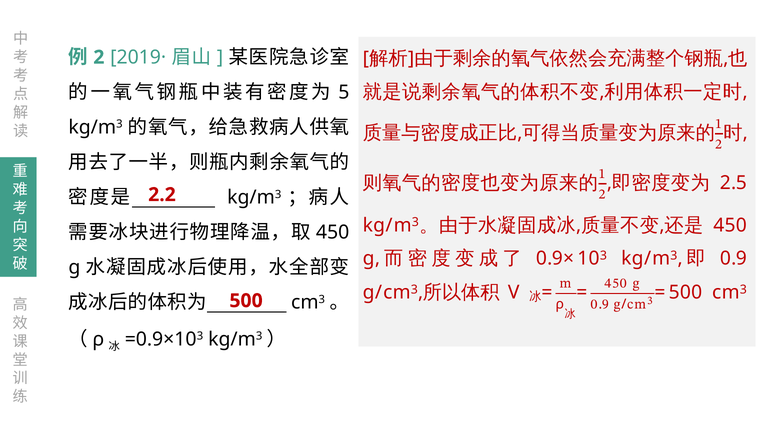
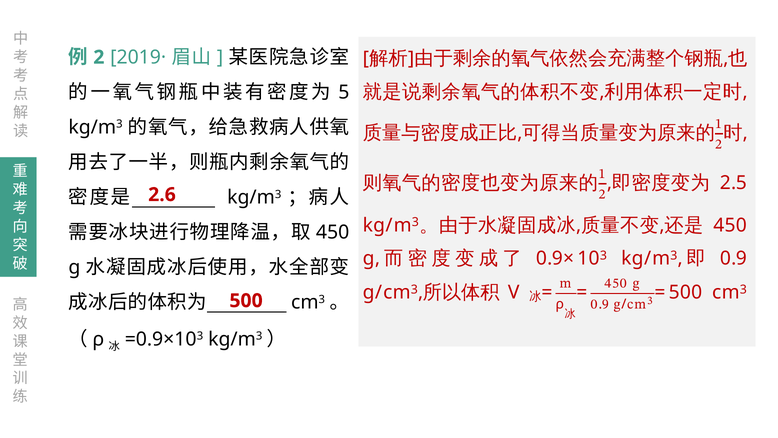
2.2: 2.2 -> 2.6
